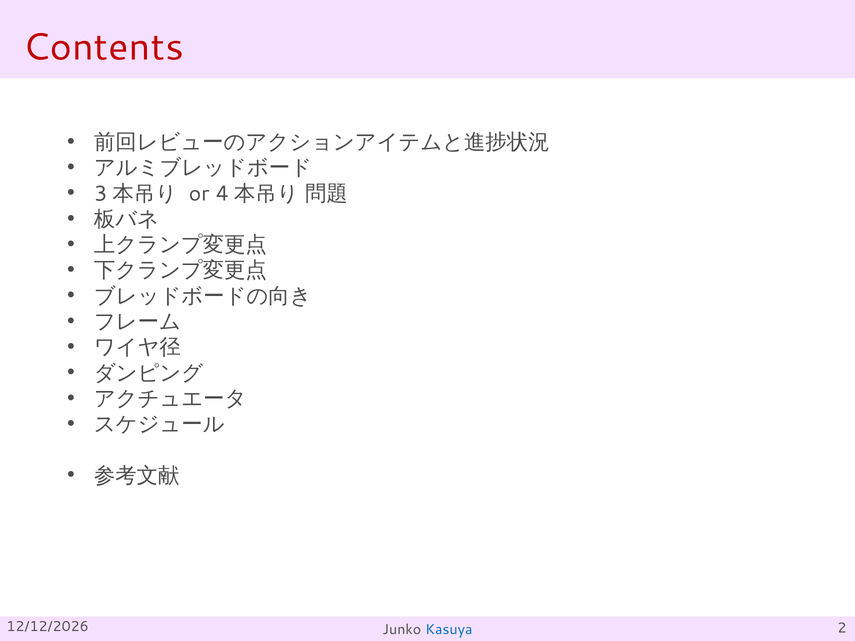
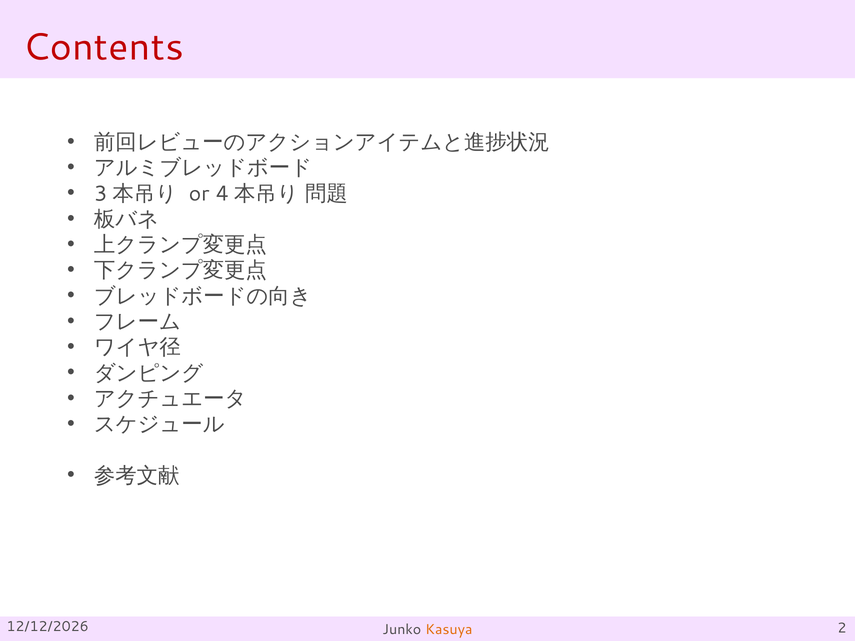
Kasuya colour: blue -> orange
